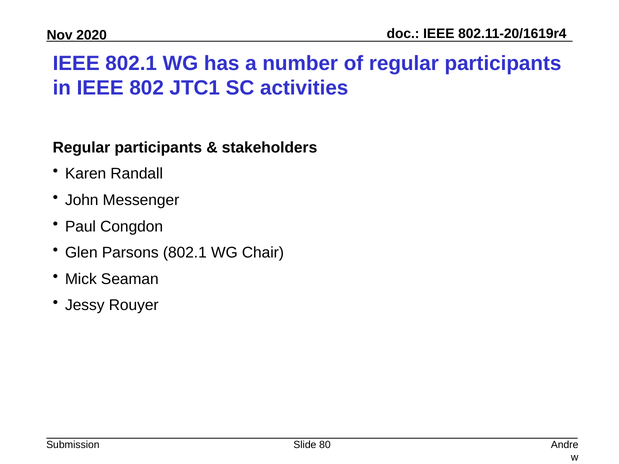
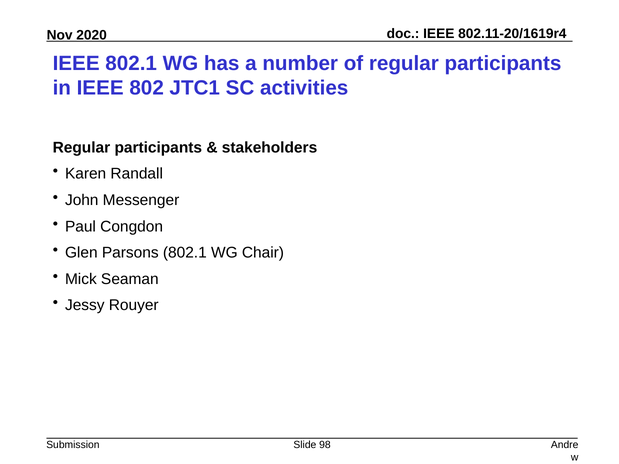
80: 80 -> 98
